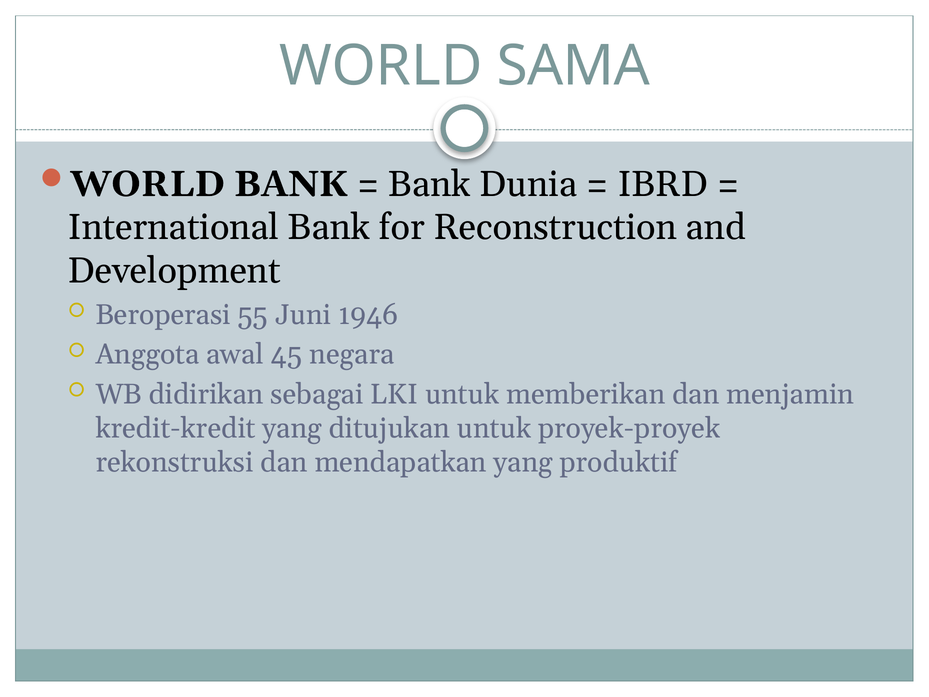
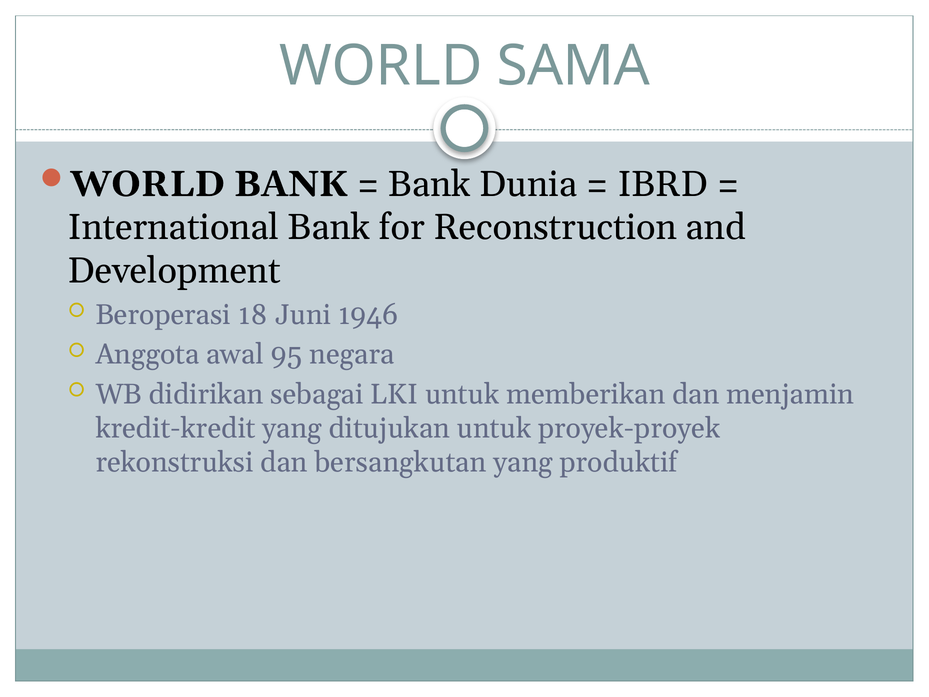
55: 55 -> 18
45: 45 -> 95
mendapatkan: mendapatkan -> bersangkutan
